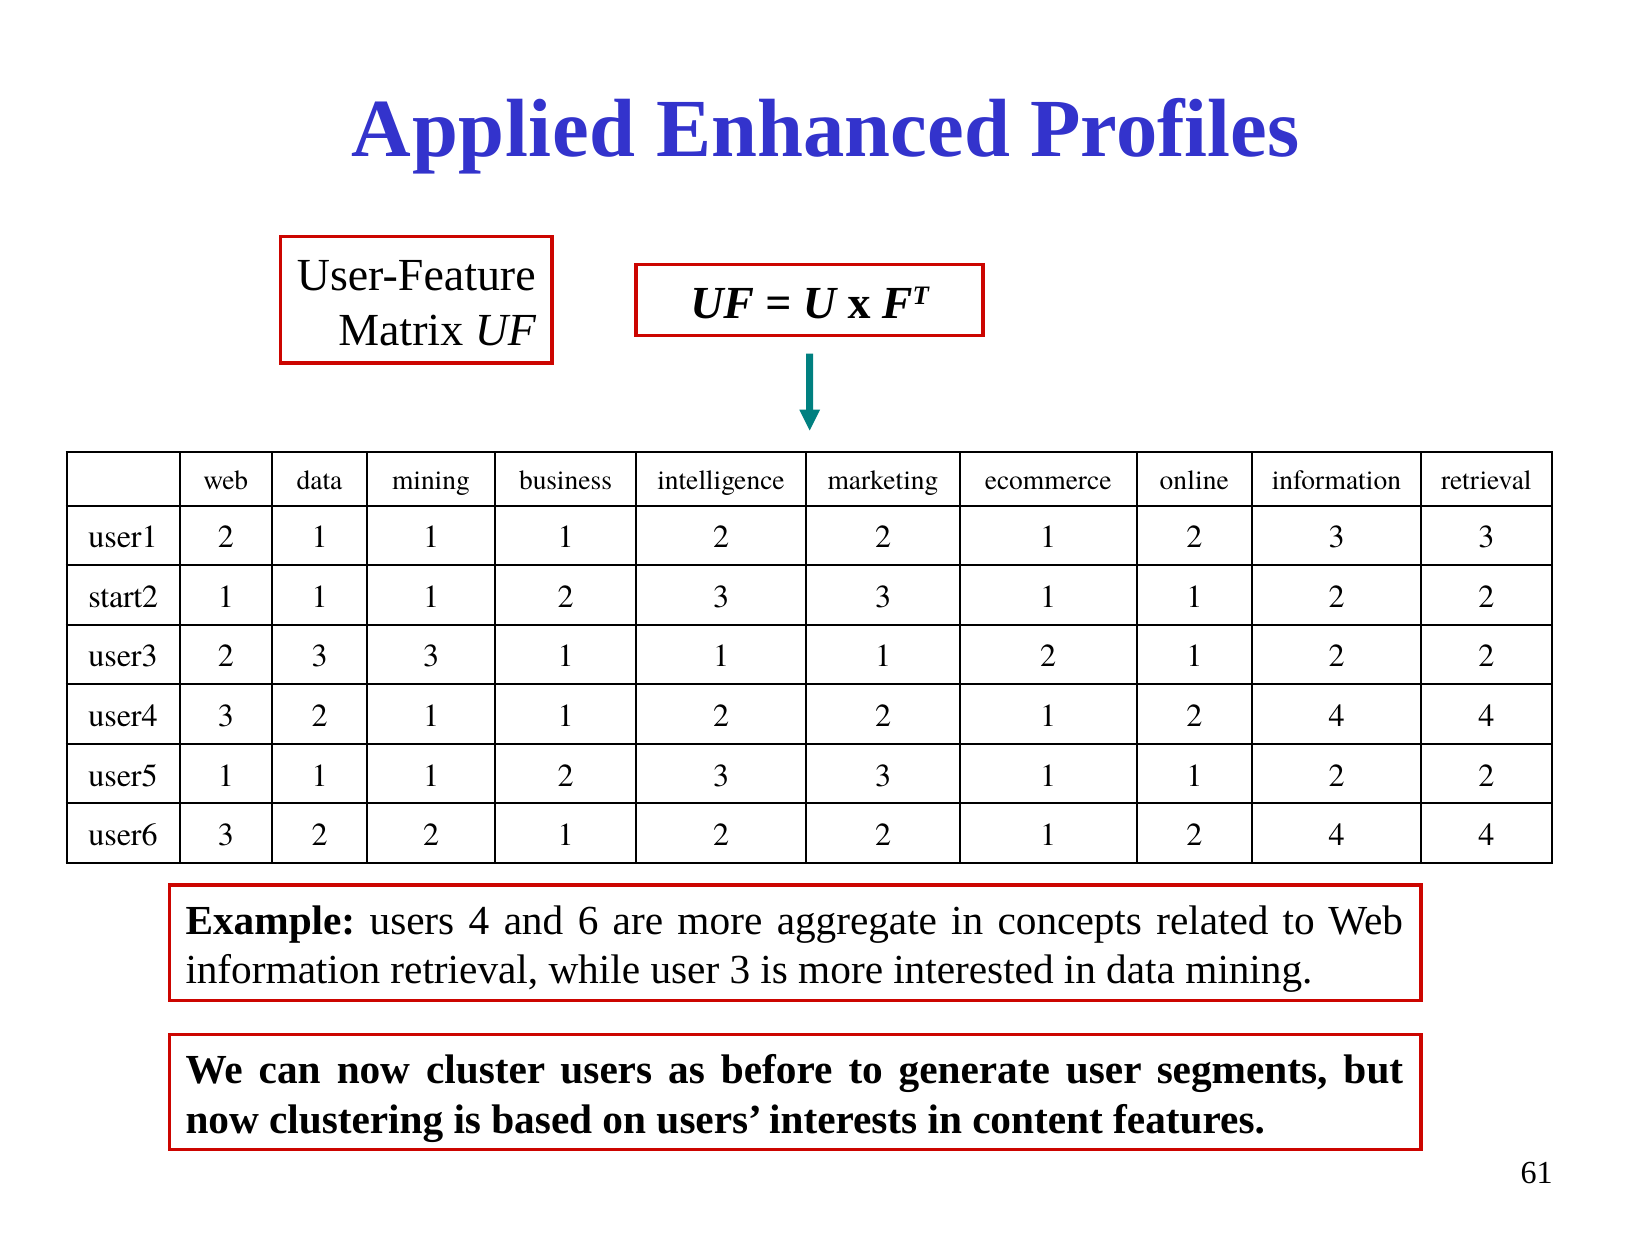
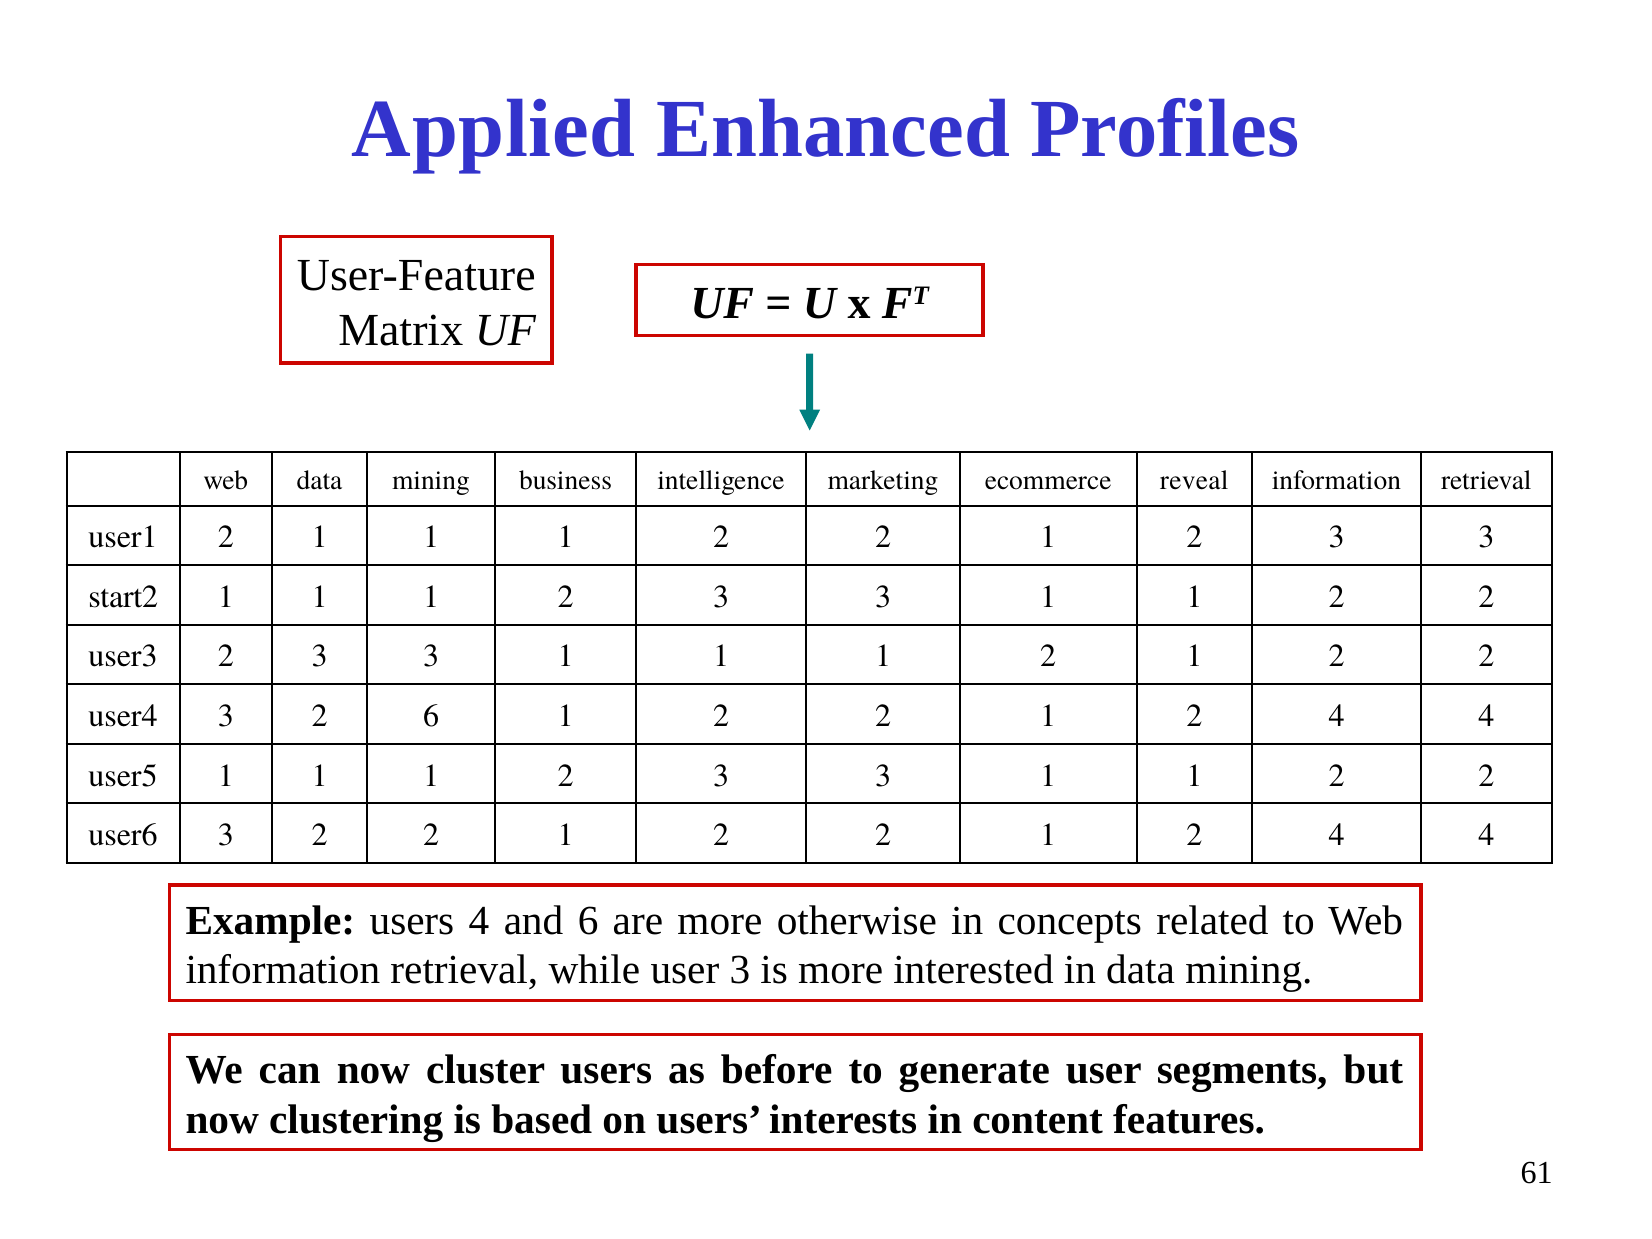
online: online -> reveal
3 2 1: 1 -> 6
aggregate: aggregate -> otherwise
